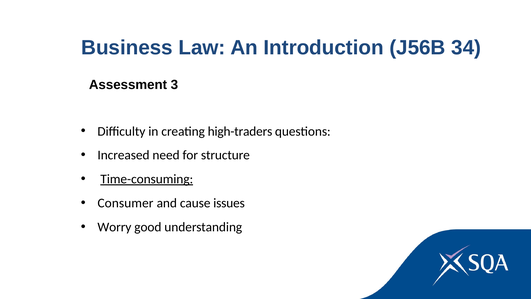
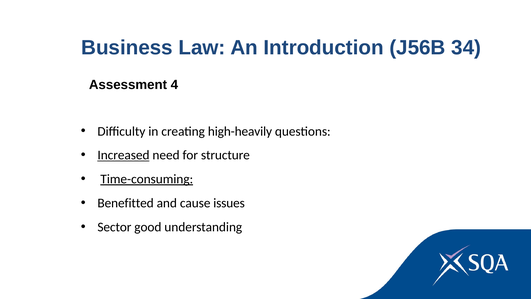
3: 3 -> 4
high-traders: high-traders -> high-heavily
Increased underline: none -> present
Consumer: Consumer -> Benefitted
Worry: Worry -> Sector
